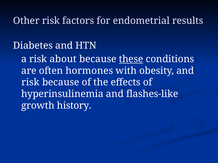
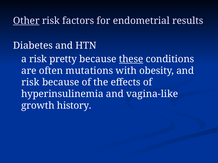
Other underline: none -> present
about: about -> pretty
hormones: hormones -> mutations
flashes-like: flashes-like -> vagina-like
